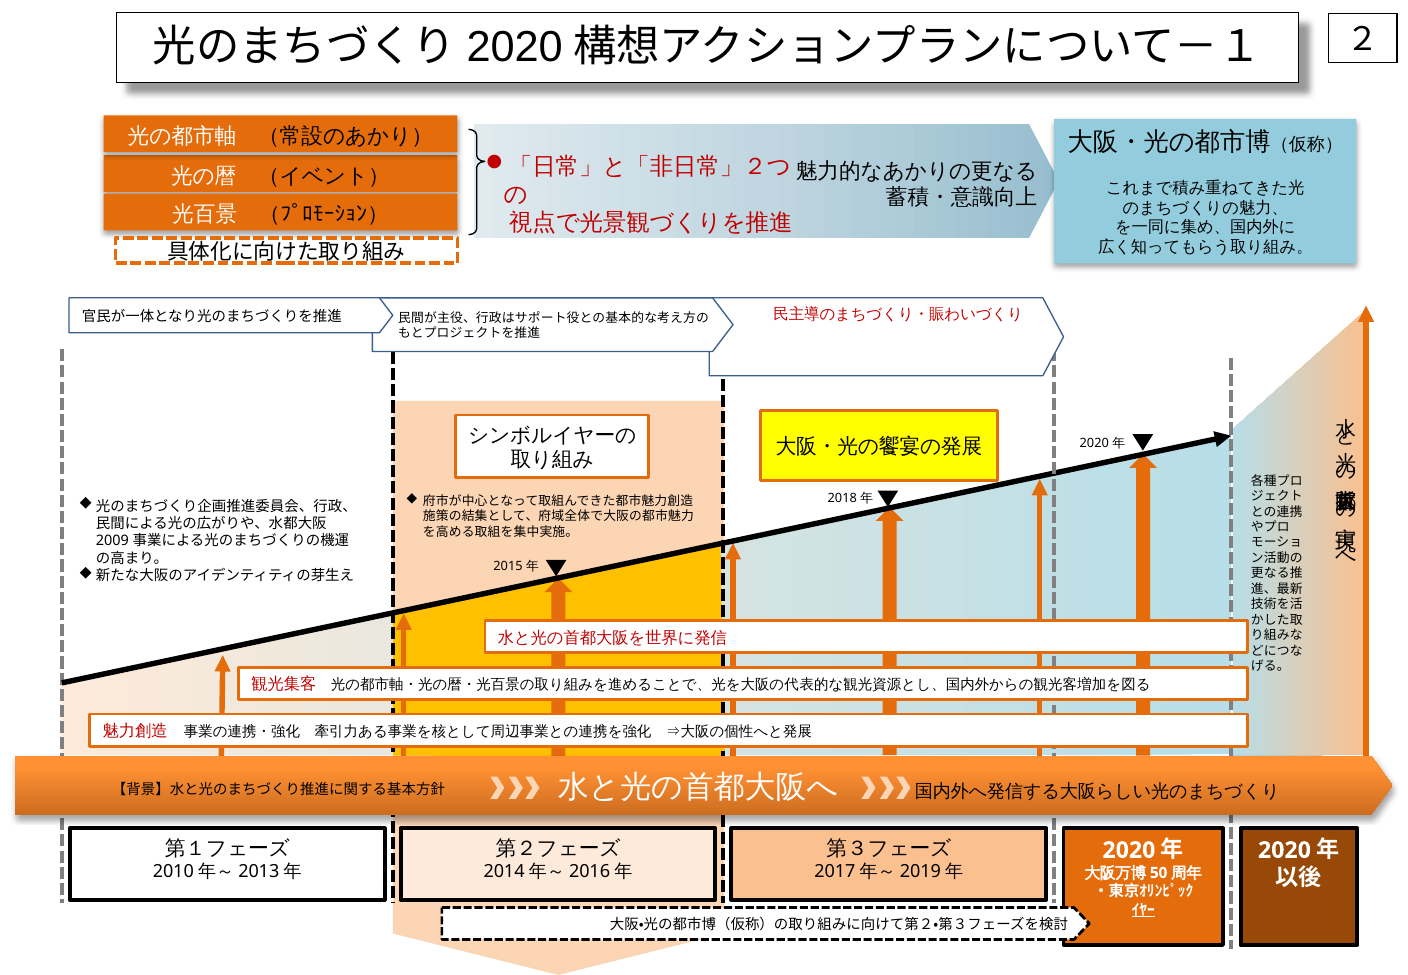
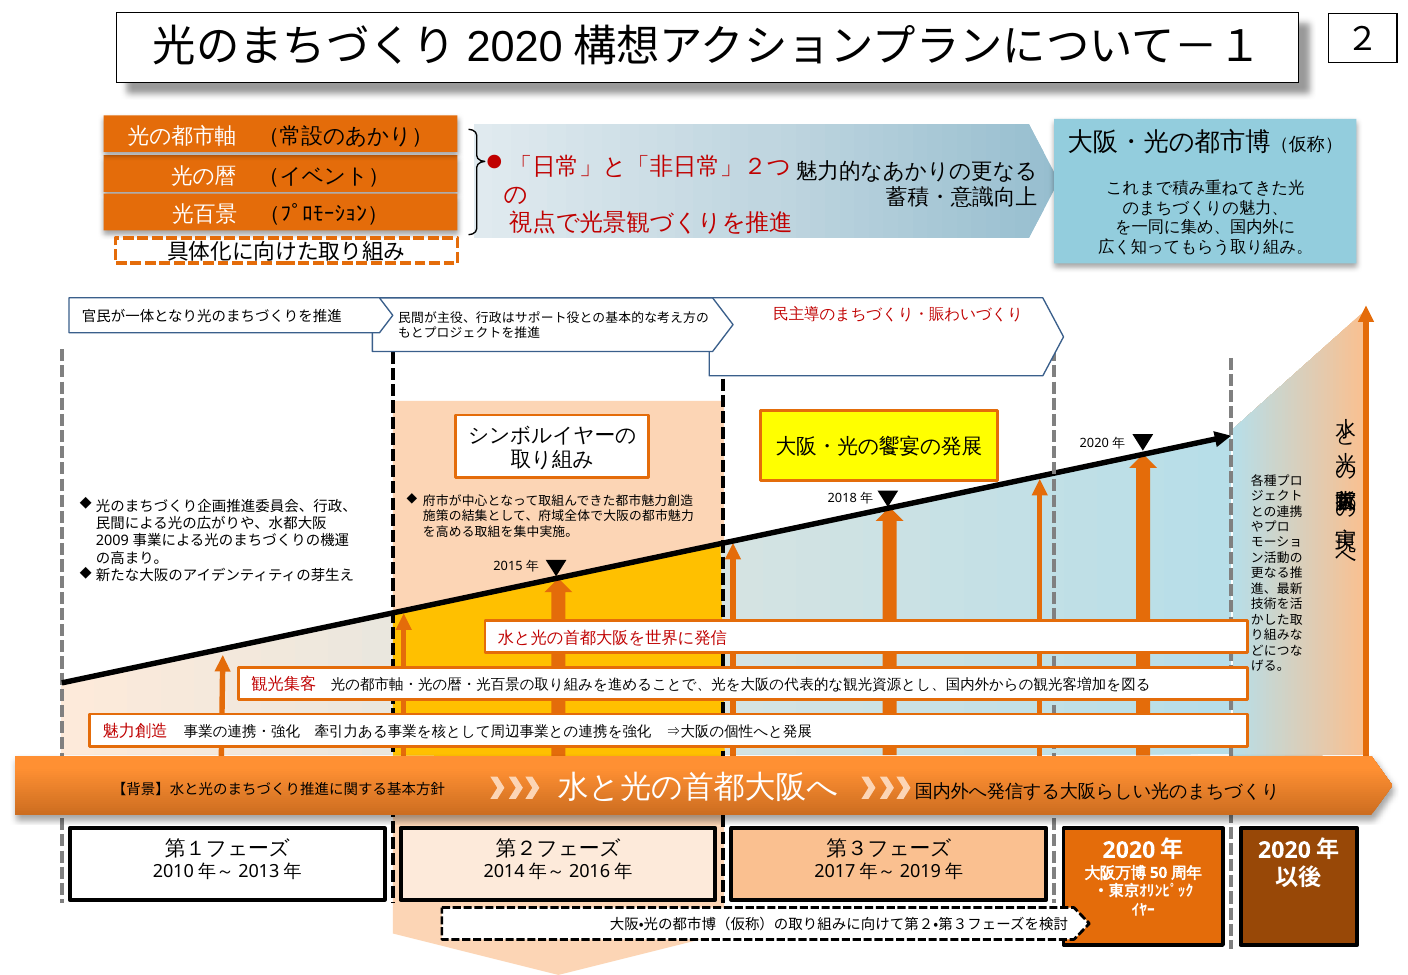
ｲﾔｰ underline: present -> none
